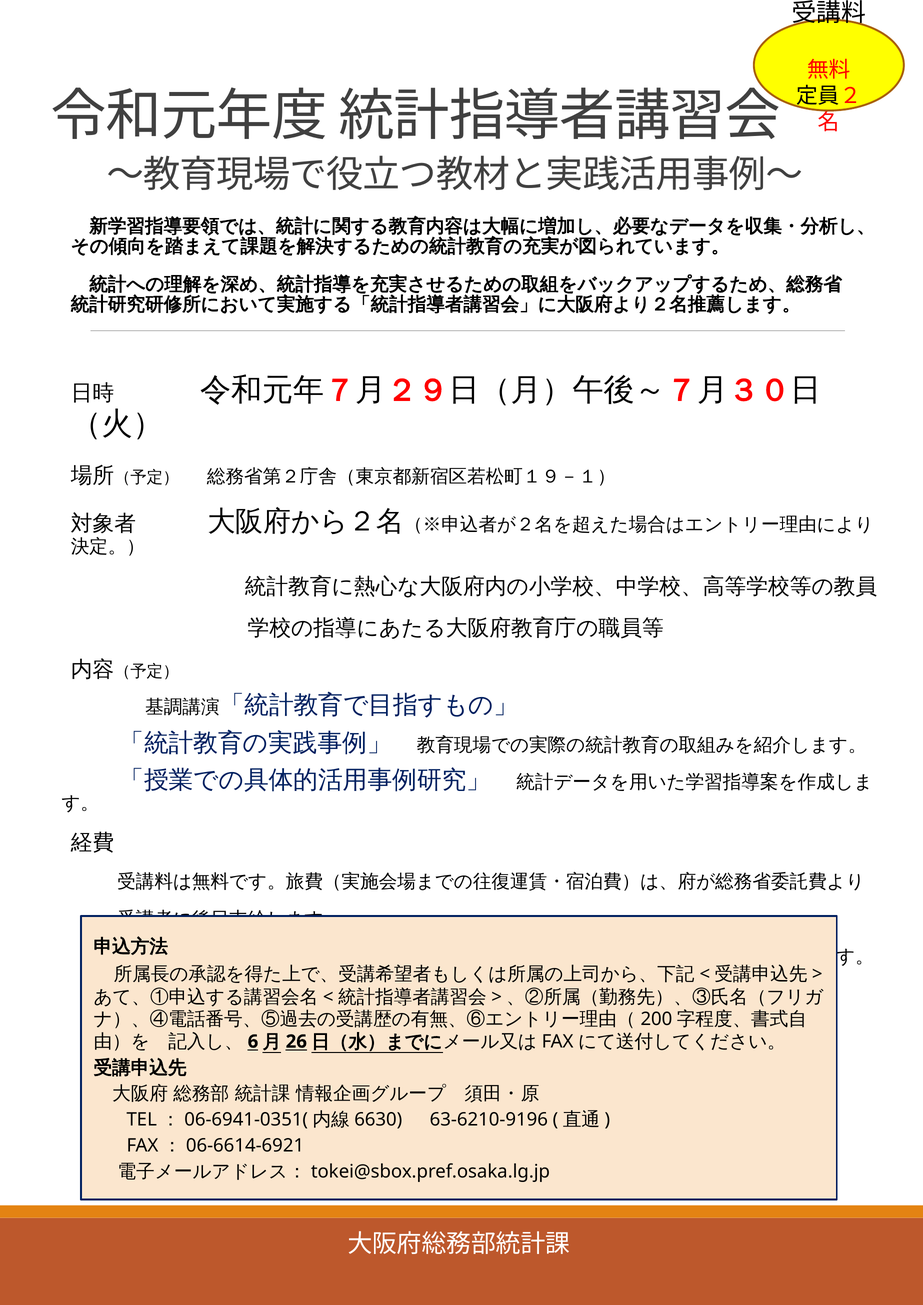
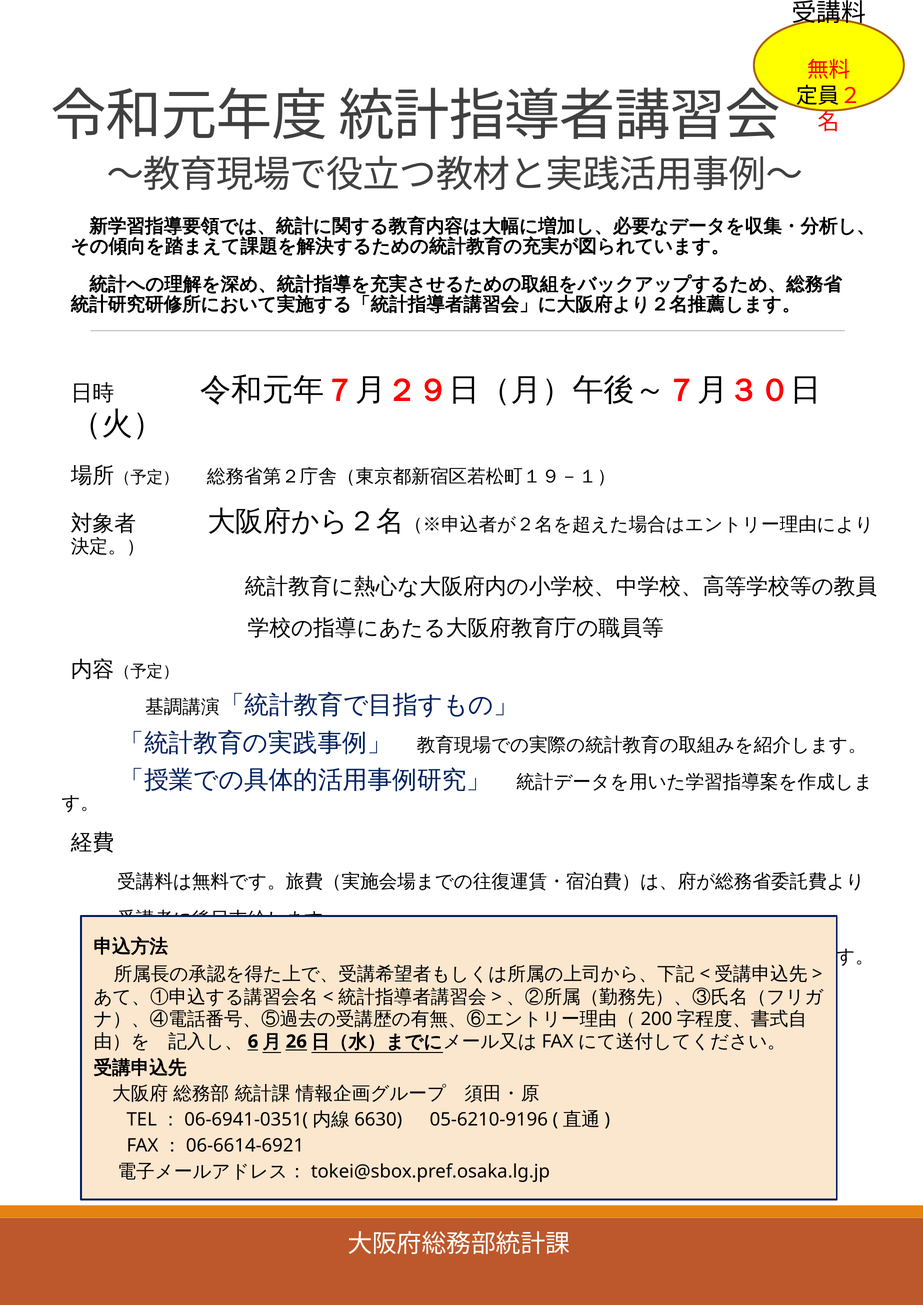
63-6210-9196: 63-6210-9196 -> 05-6210-9196
